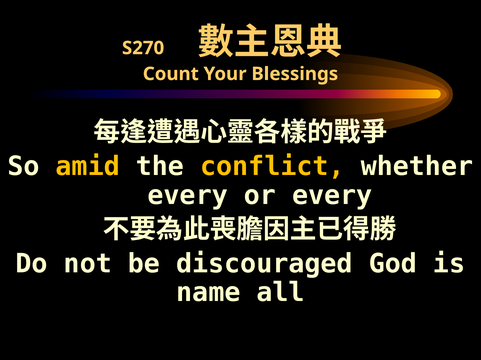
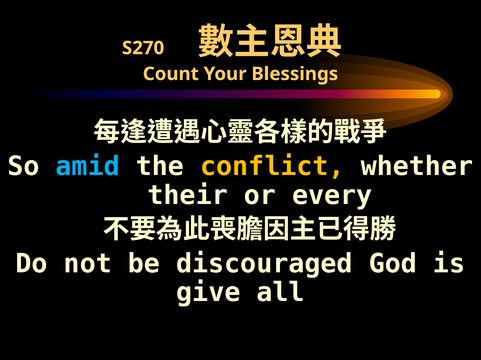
amid colour: yellow -> light blue
every at (188, 196): every -> their
name: name -> give
